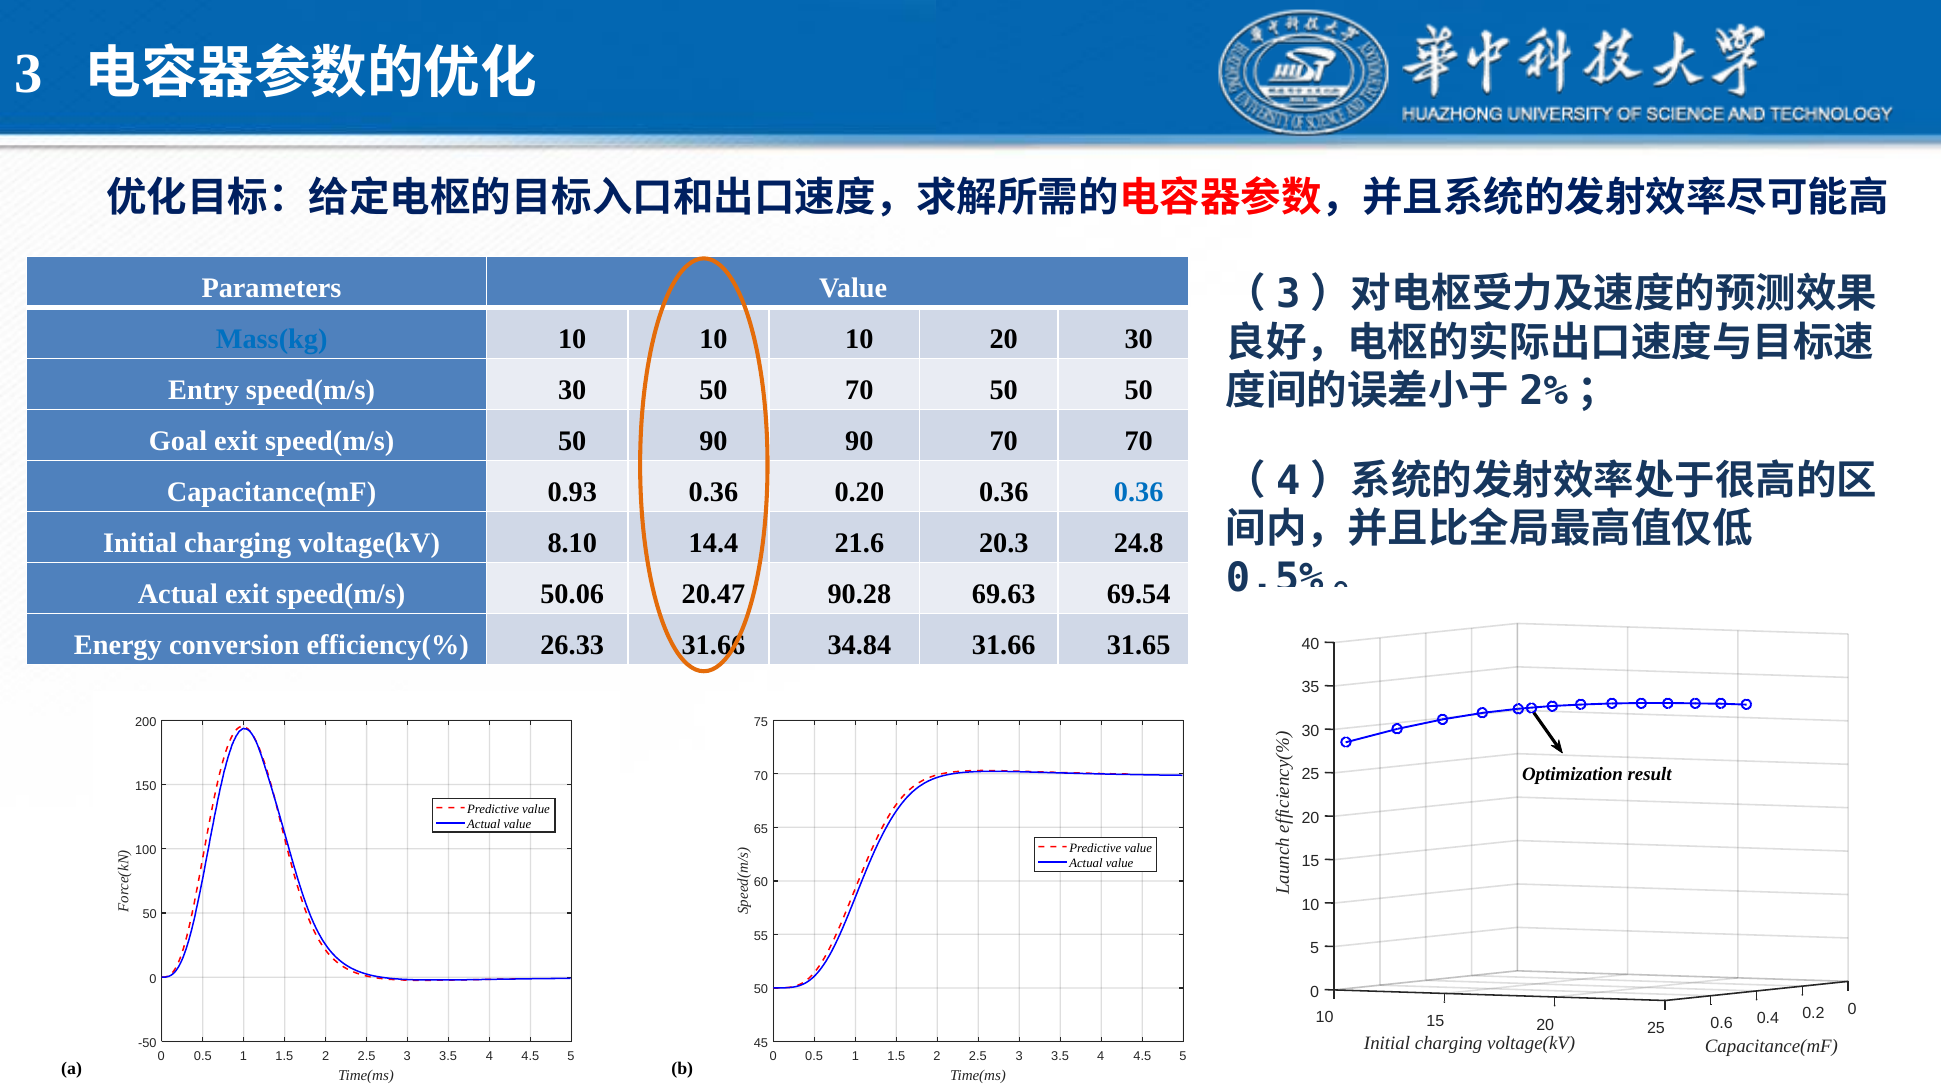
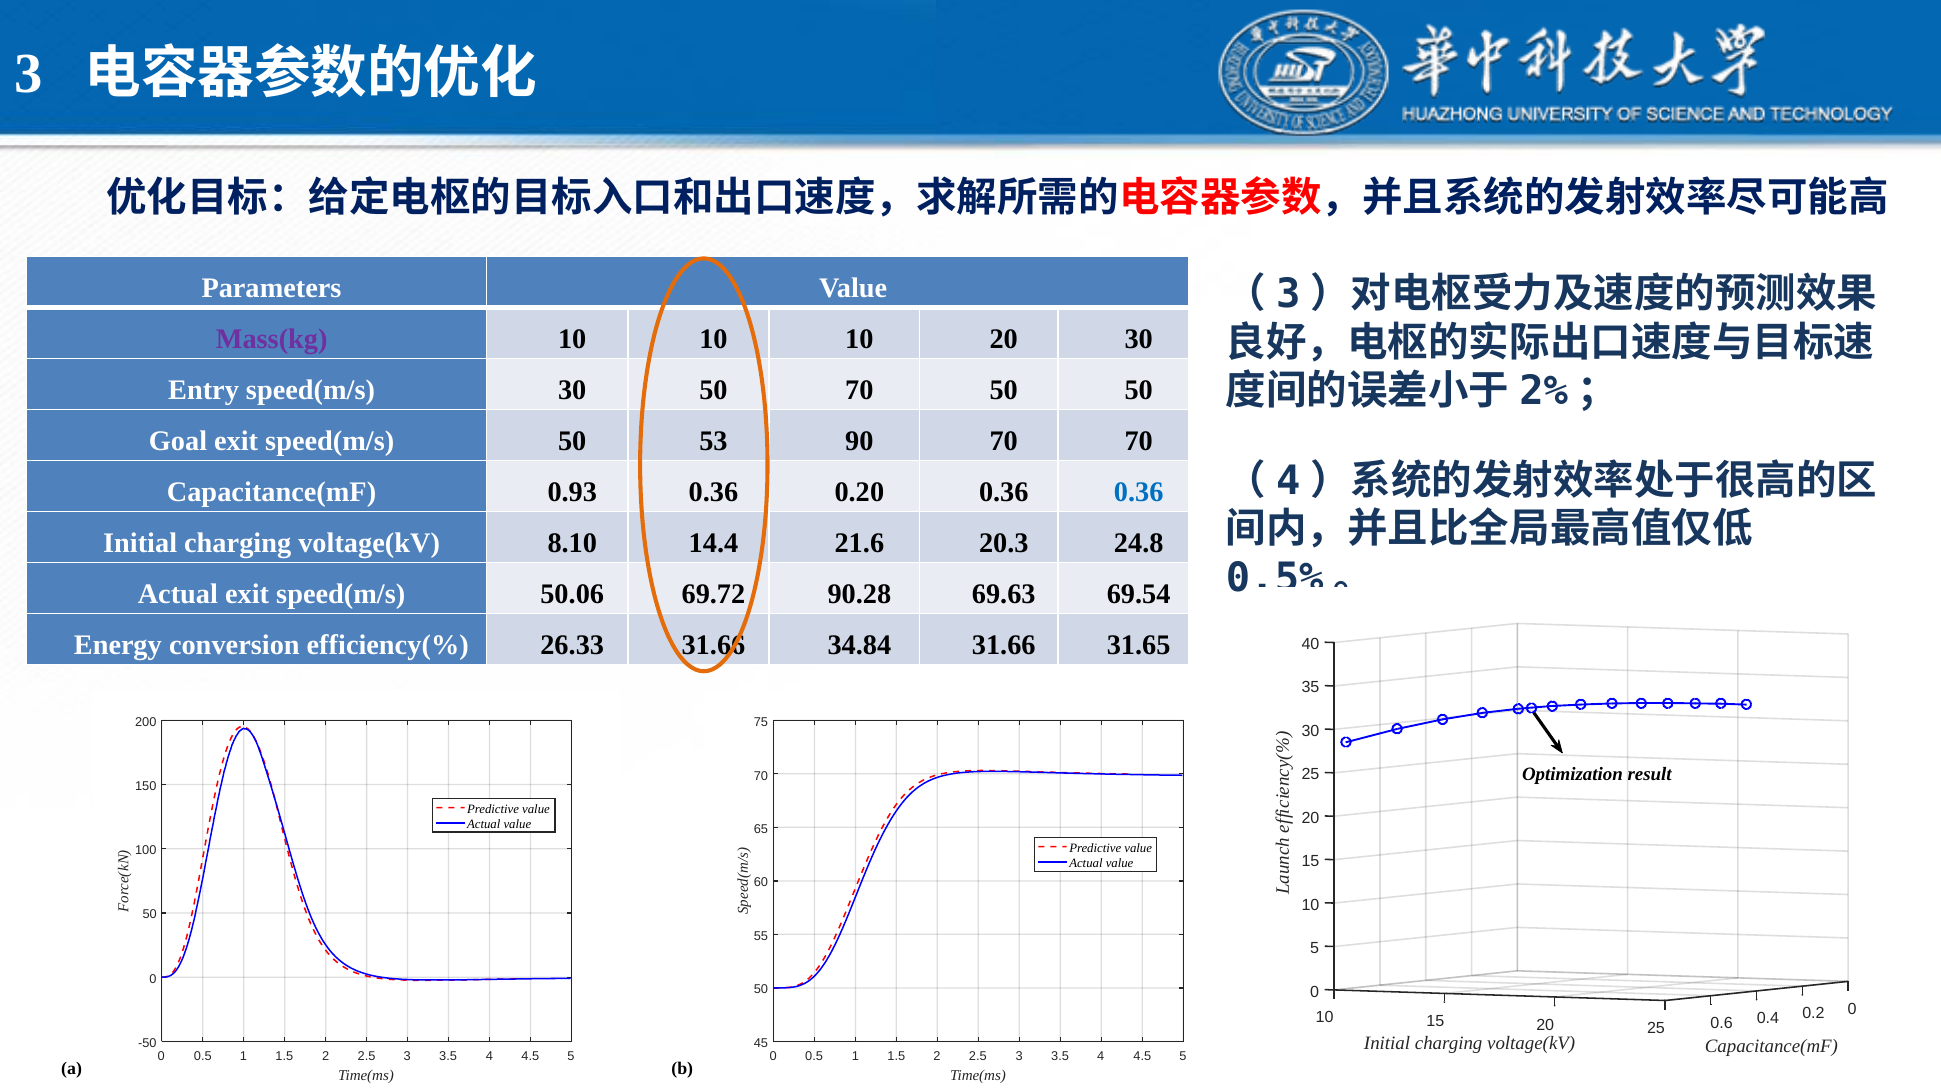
Mass(kg colour: blue -> purple
50 90: 90 -> 53
20.47: 20.47 -> 69.72
